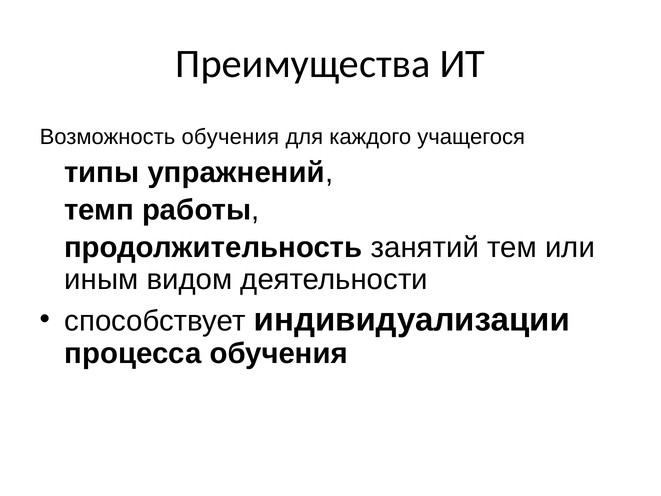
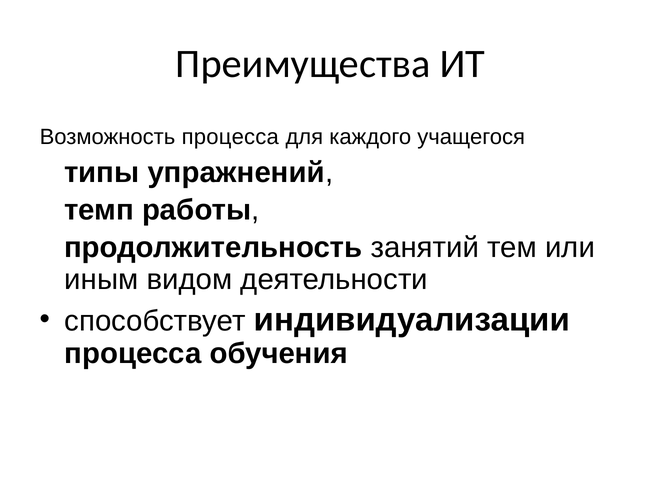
Возможность обучения: обучения -> процесса
